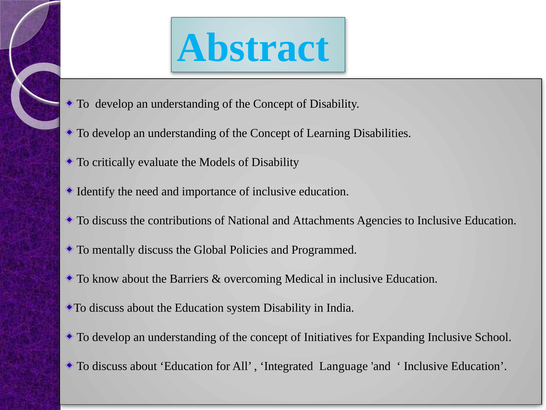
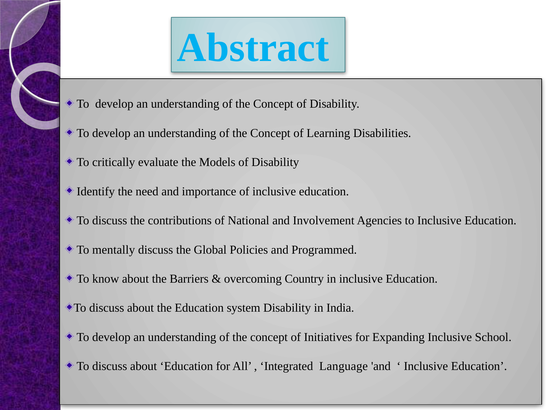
Attachments: Attachments -> Involvement
Medical: Medical -> Country
